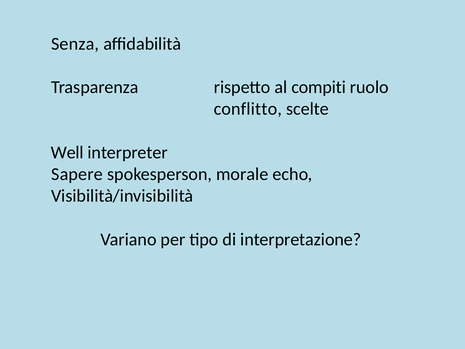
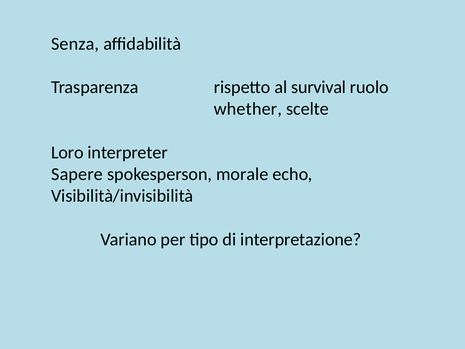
compiti: compiti -> survival
conflitto: conflitto -> whether
Well: Well -> Loro
